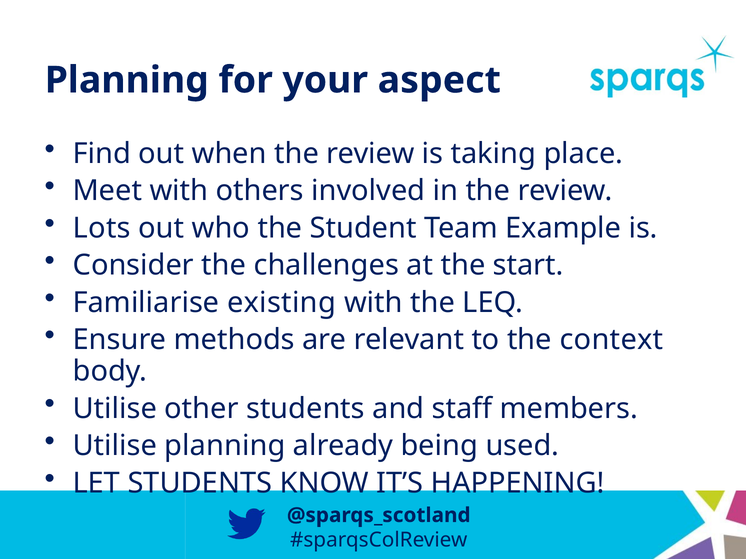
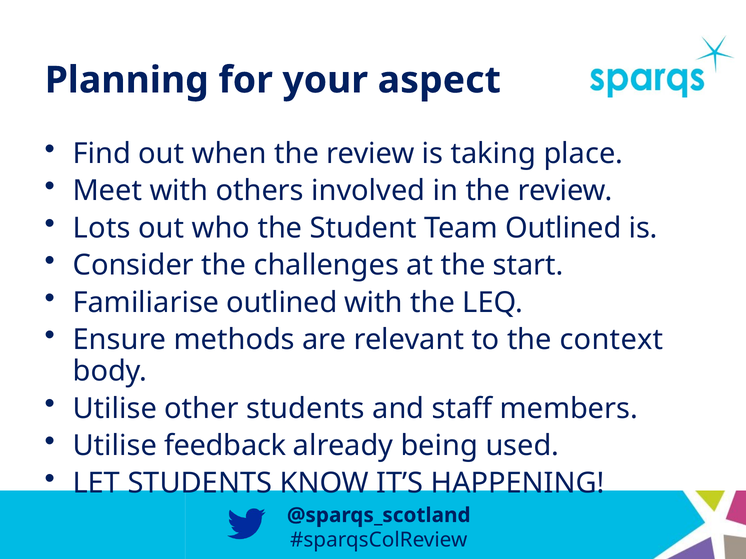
Team Example: Example -> Outlined
Familiarise existing: existing -> outlined
Utilise planning: planning -> feedback
